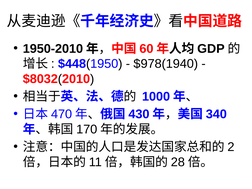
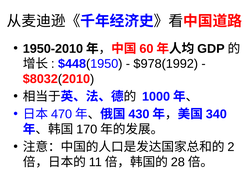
$978(1940: $978(1940 -> $978(1992
